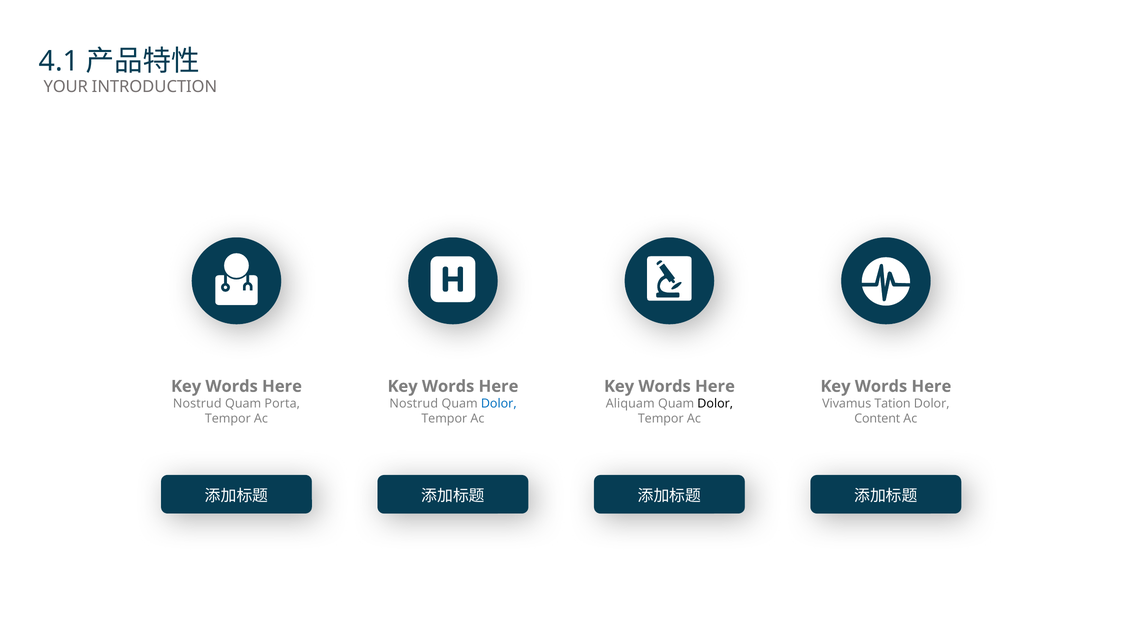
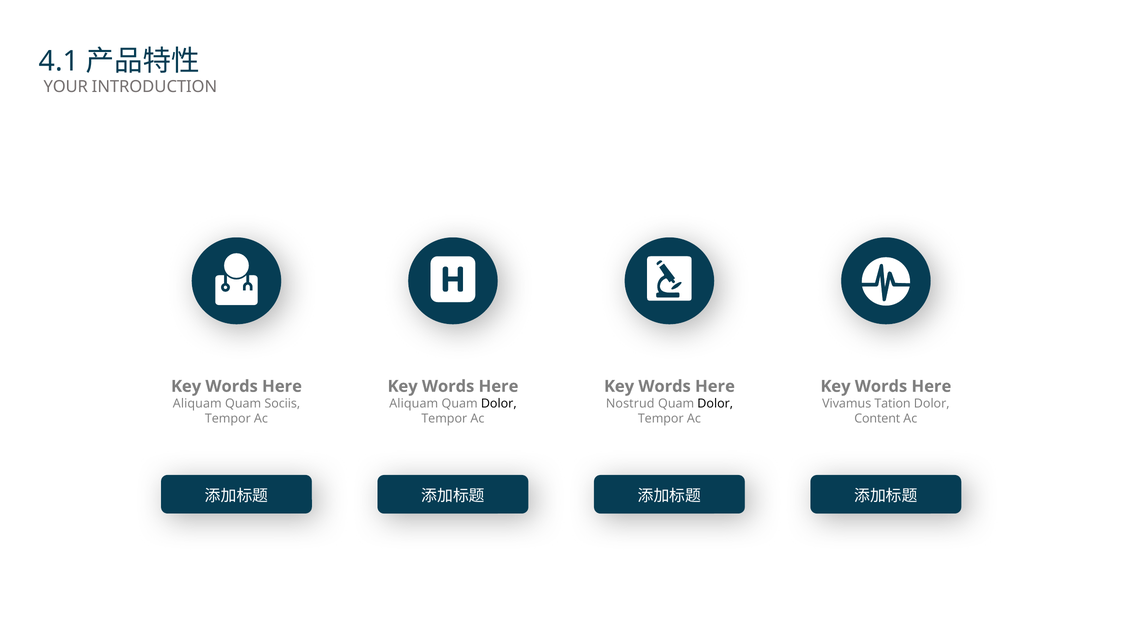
Nostrud at (197, 403): Nostrud -> Aliquam
Porta: Porta -> Sociis
Nostrud at (414, 403): Nostrud -> Aliquam
Dolor at (499, 403) colour: blue -> black
Aliquam: Aliquam -> Nostrud
